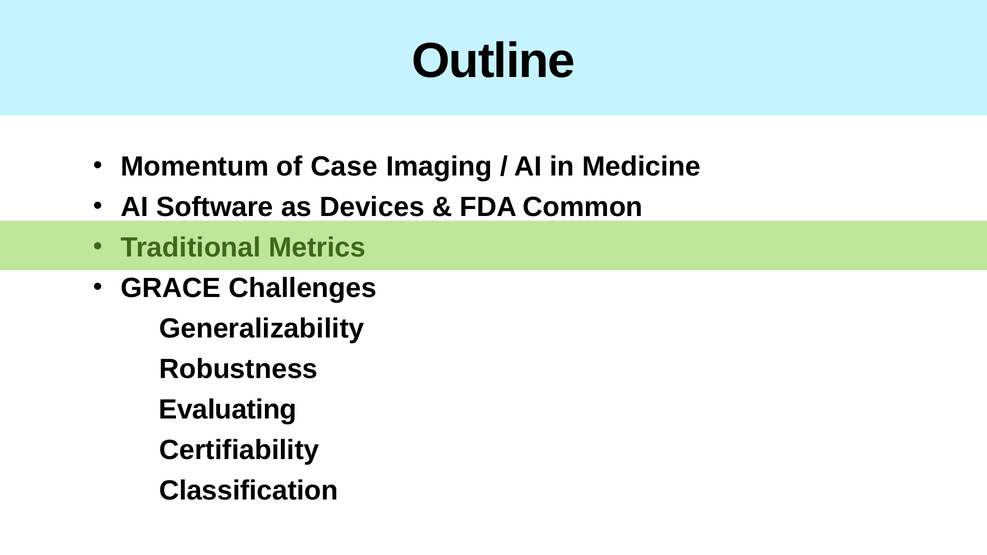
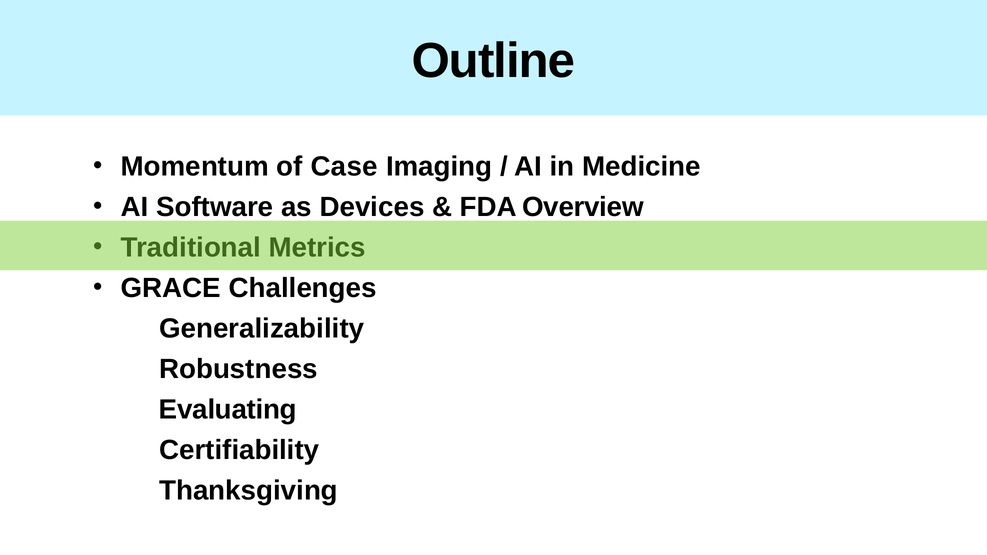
Common: Common -> Overview
Classification: Classification -> Thanksgiving
